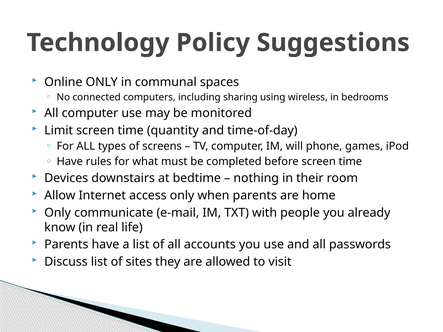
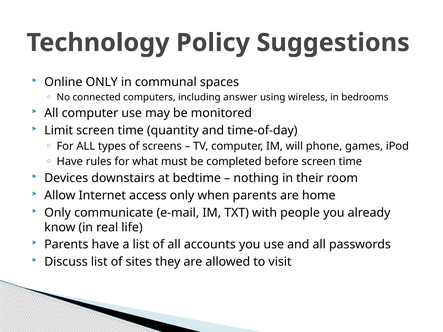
sharing: sharing -> answer
